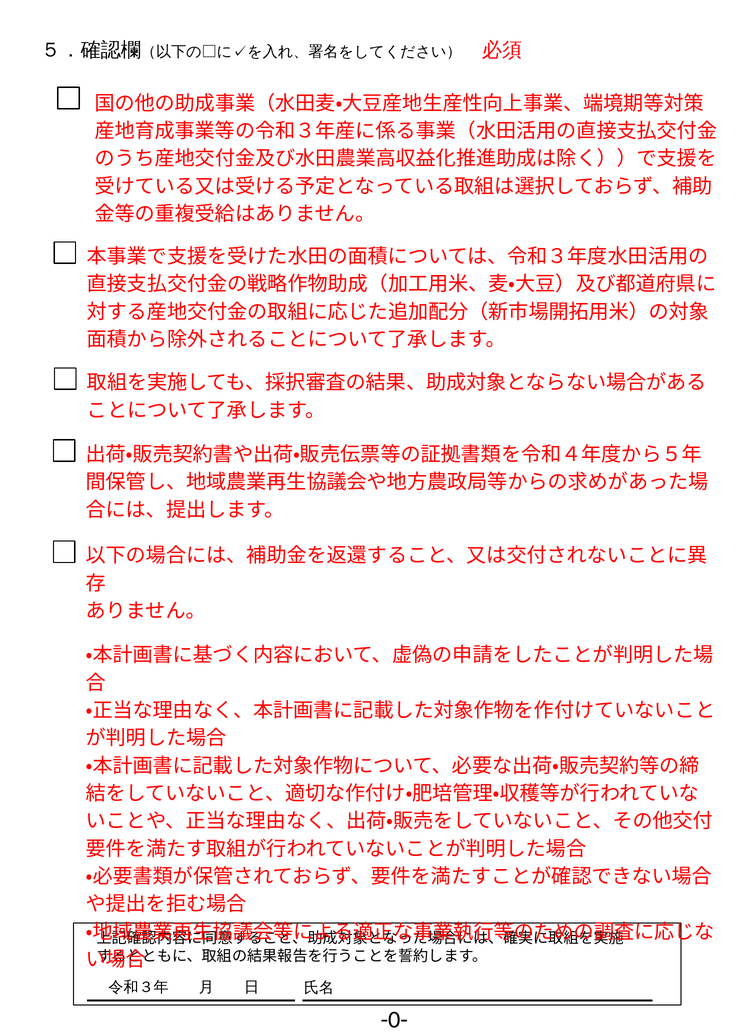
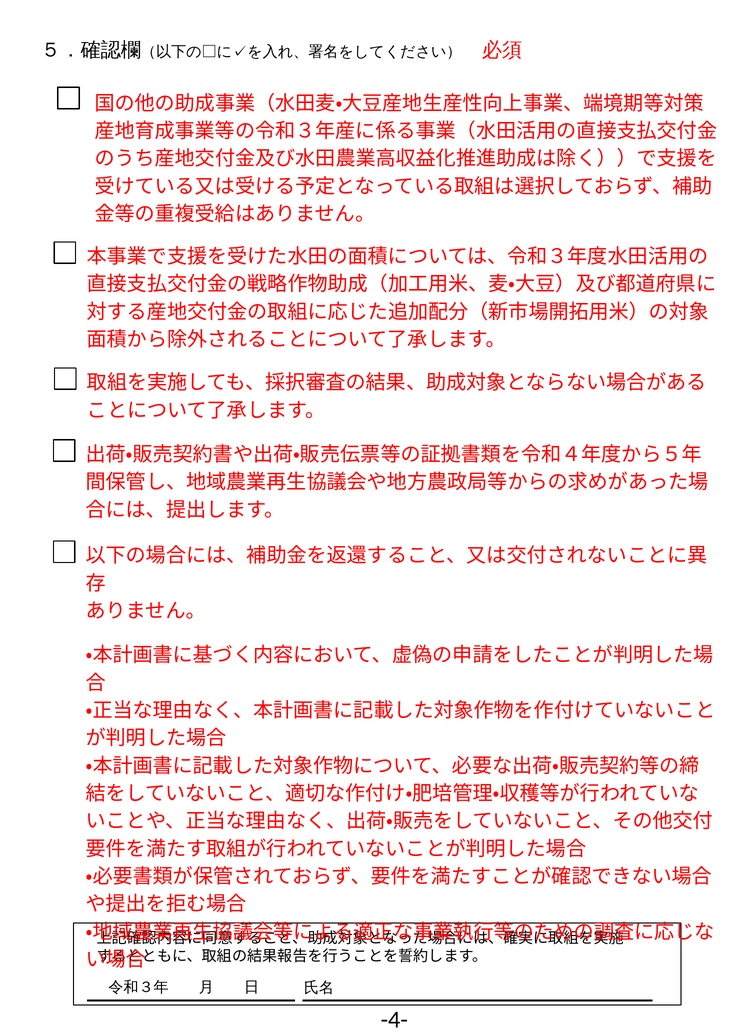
-0-: -0- -> -4-
